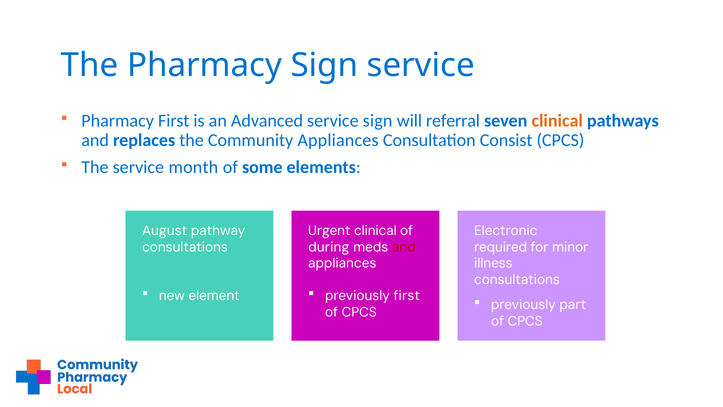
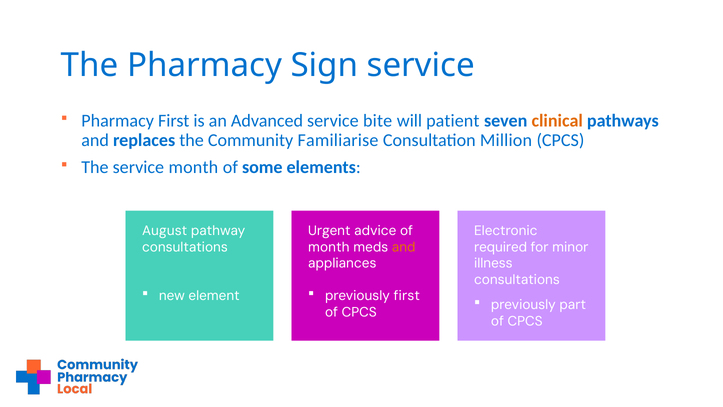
service sign: sign -> bite
referral: referral -> patient
Community Appliances: Appliances -> Familiarise
Consist: Consist -> Million
Urgent clinical: clinical -> advice
during at (329, 247): during -> month
and at (404, 247) colour: red -> orange
